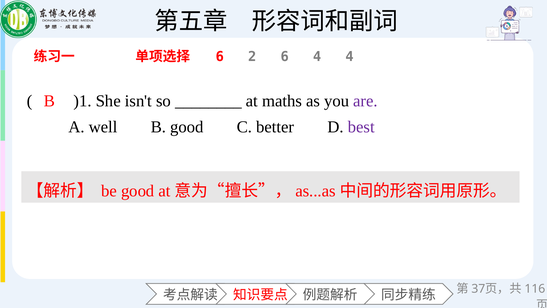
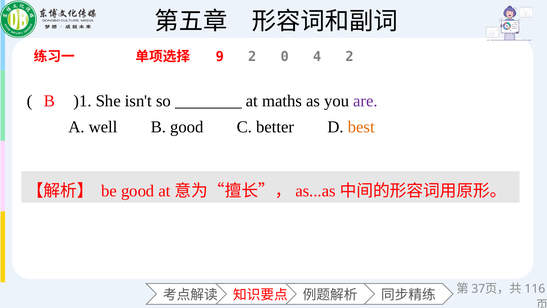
6 at (220, 56): 6 -> 9
2 6: 6 -> 0
4 4: 4 -> 2
best colour: purple -> orange
